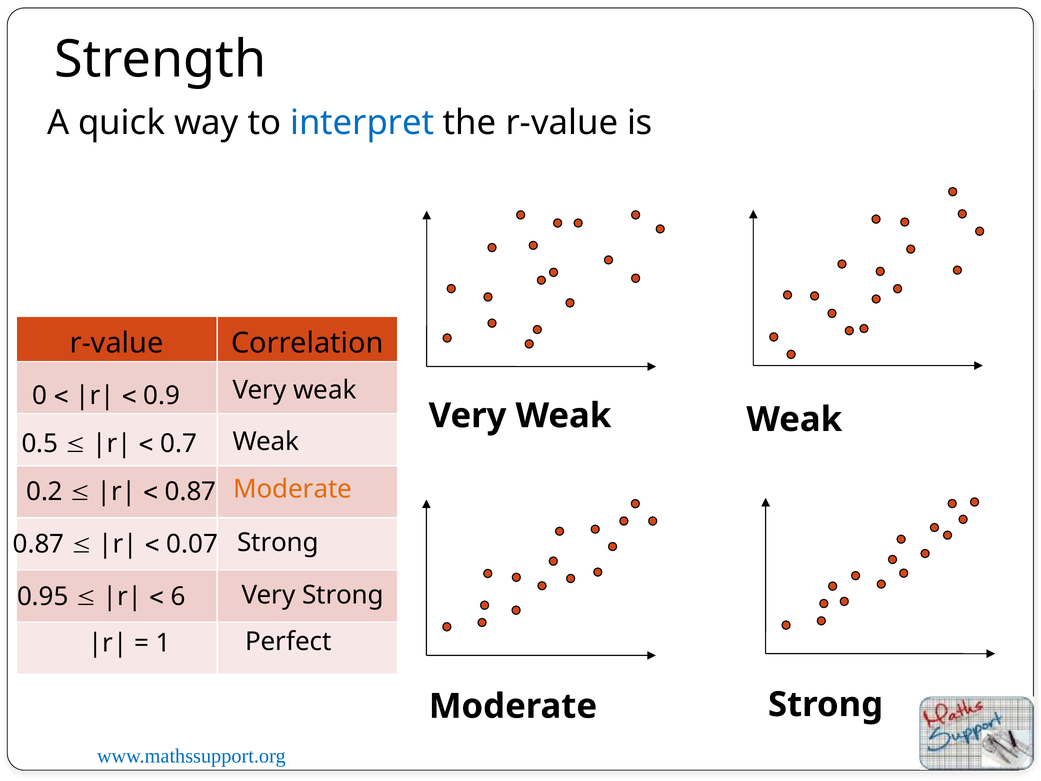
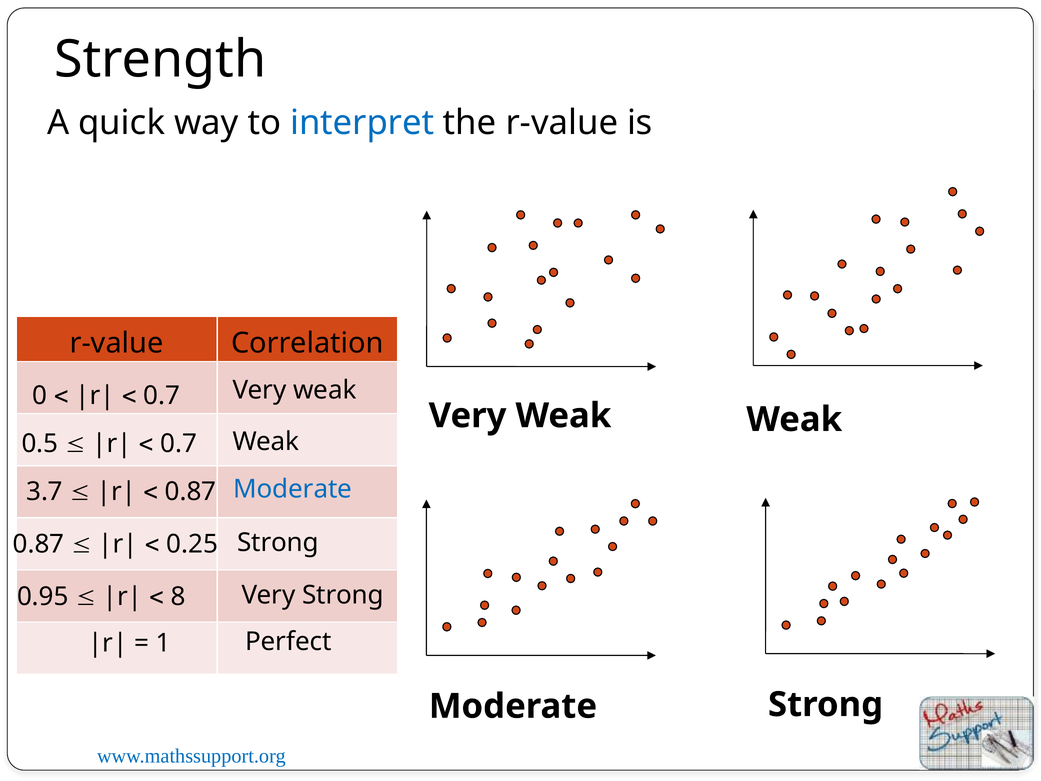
0.9 at (162, 396): 0.9 -> 0.7
Moderate at (293, 489) colour: orange -> blue
0.2: 0.2 -> 3.7
0.07: 0.07 -> 0.25
6: 6 -> 8
